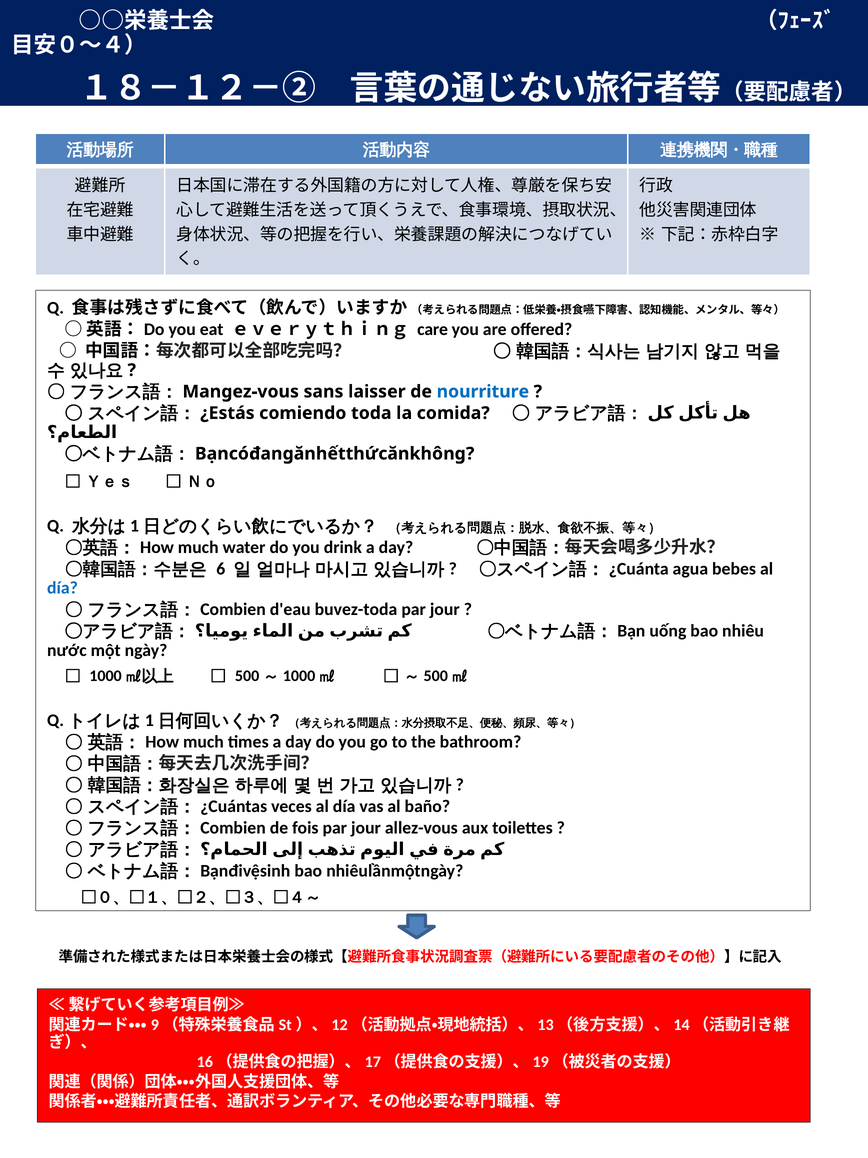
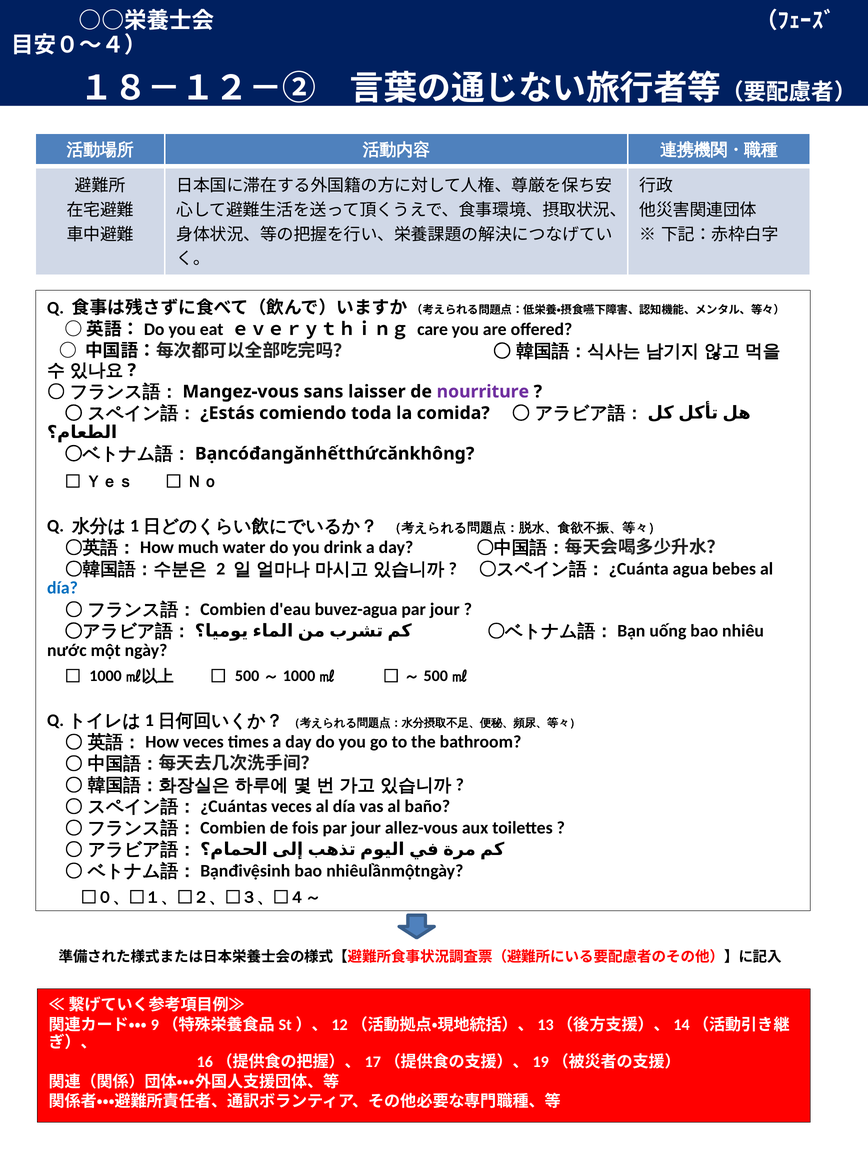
nourriture colour: blue -> purple
6: 6 -> 2
buvez-toda: buvez-toda -> buvez-agua
much at (203, 742): much -> veces
